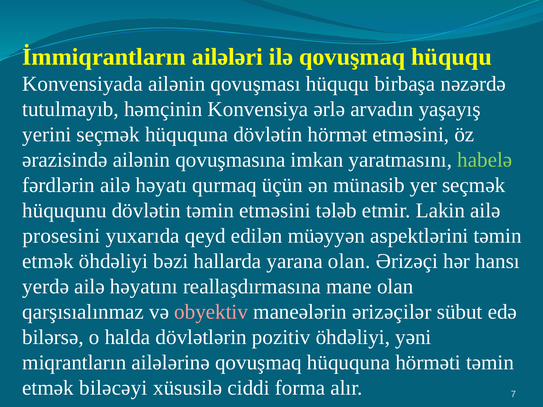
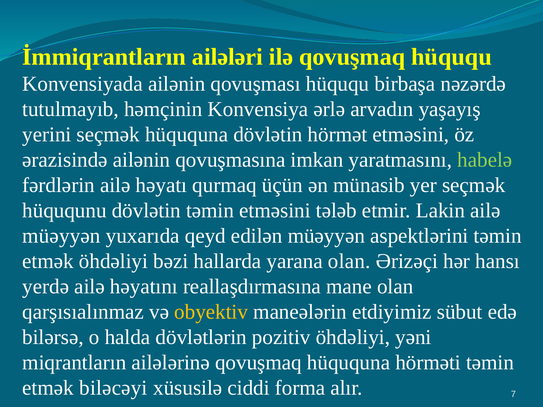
prosesini at (61, 236): prosesini -> müəyyən
obyektiv colour: pink -> yellow
ərizəçilər: ərizəçilər -> etdiyimiz
